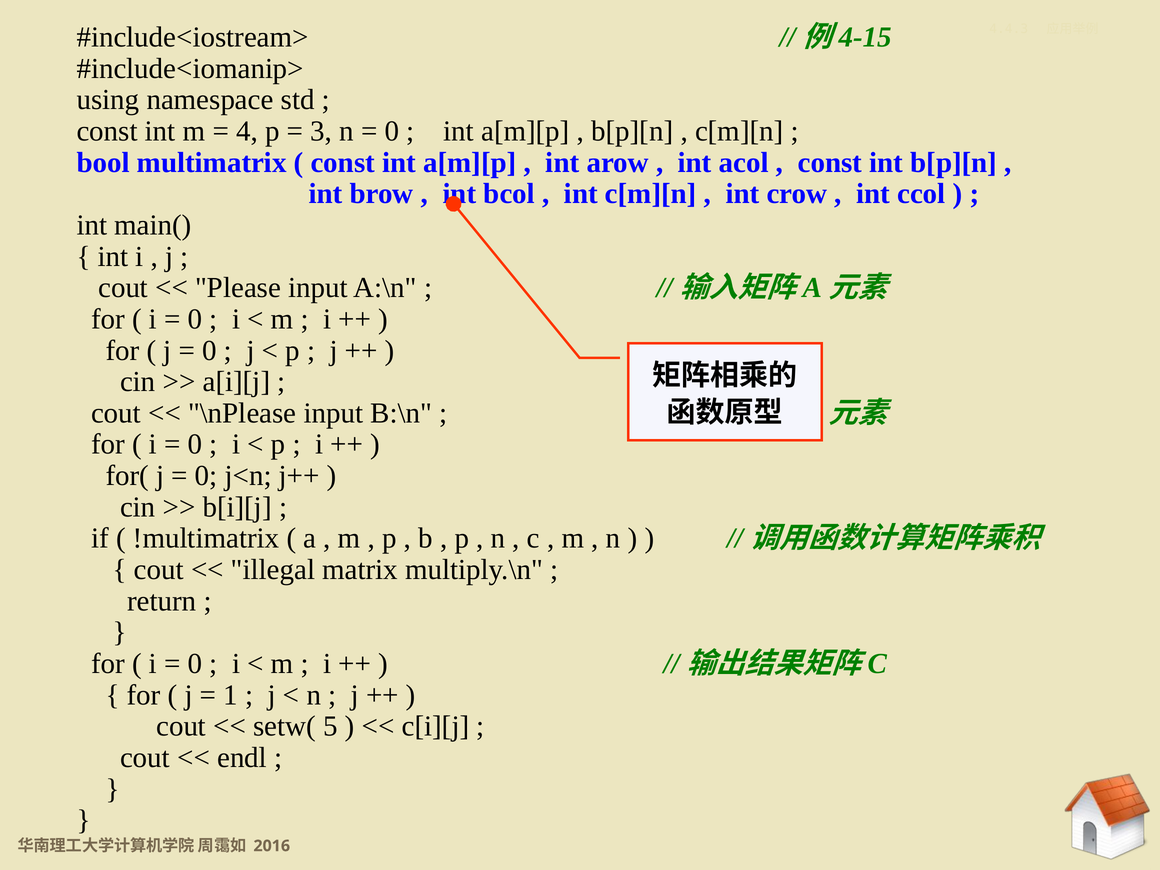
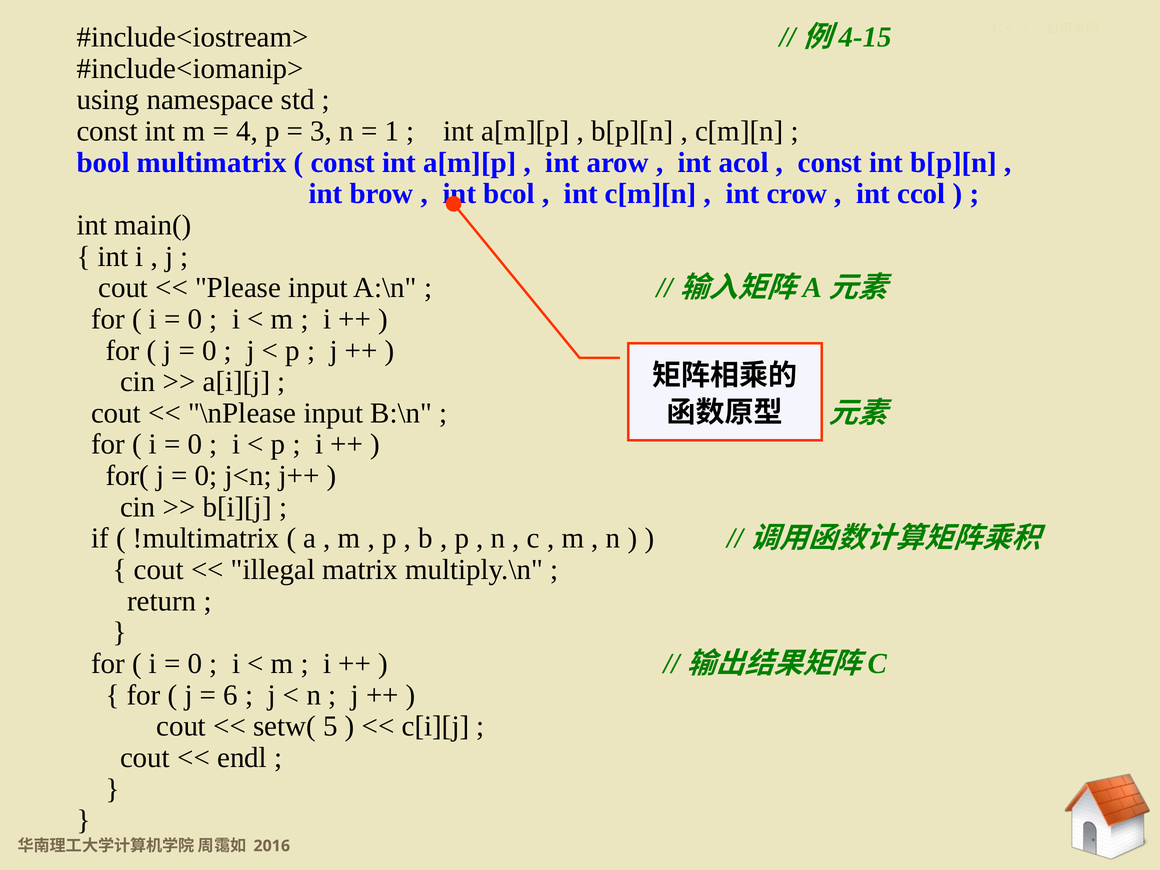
0 at (392, 131): 0 -> 1
1: 1 -> 6
